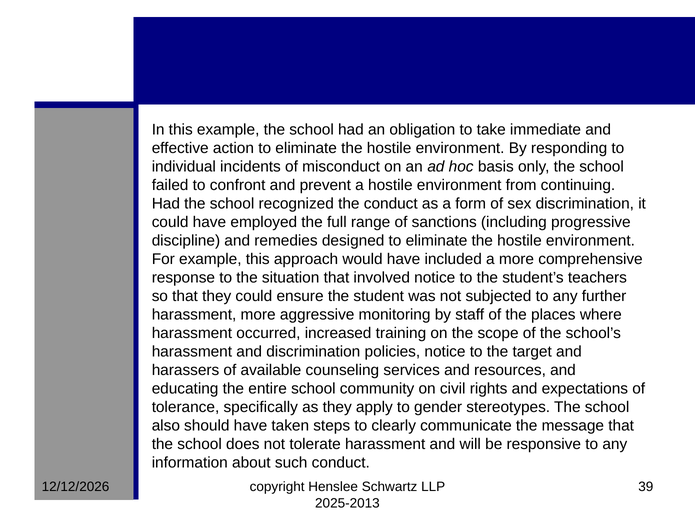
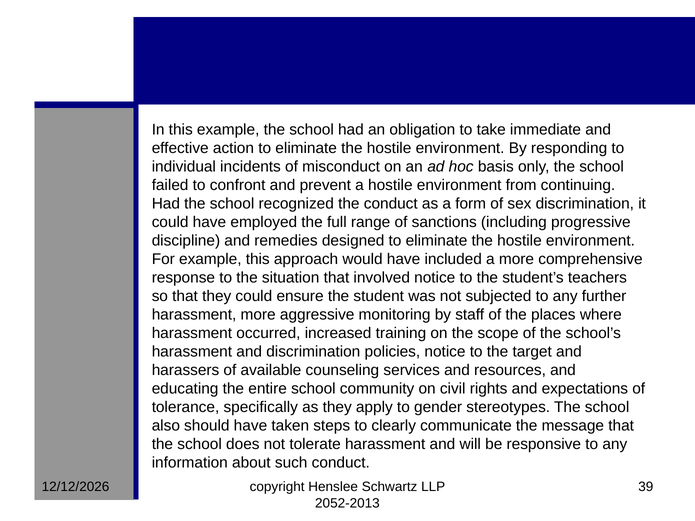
2025-2013: 2025-2013 -> 2052-2013
